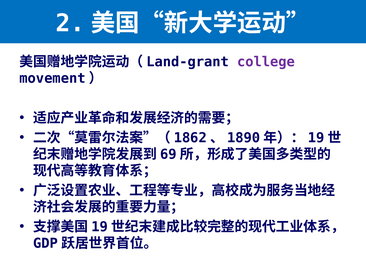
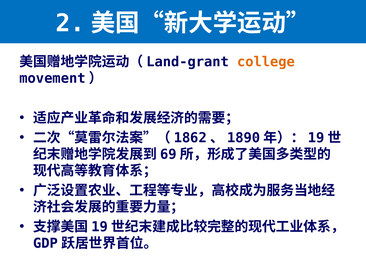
college colour: purple -> orange
